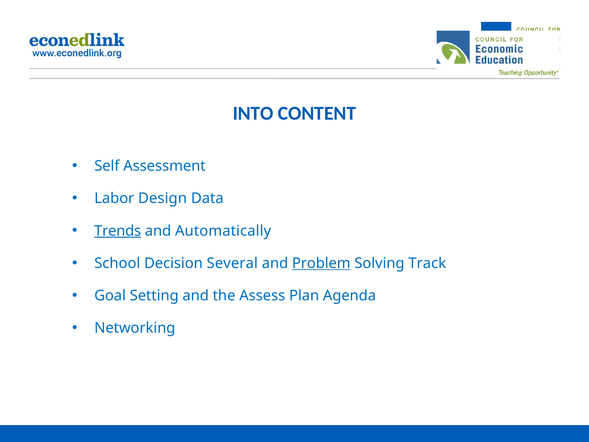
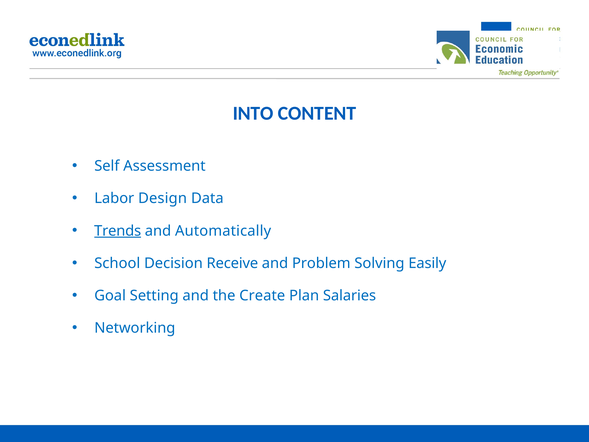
Several: Several -> Receive
Problem underline: present -> none
Track: Track -> Easily
Assess: Assess -> Create
Agenda: Agenda -> Salaries
